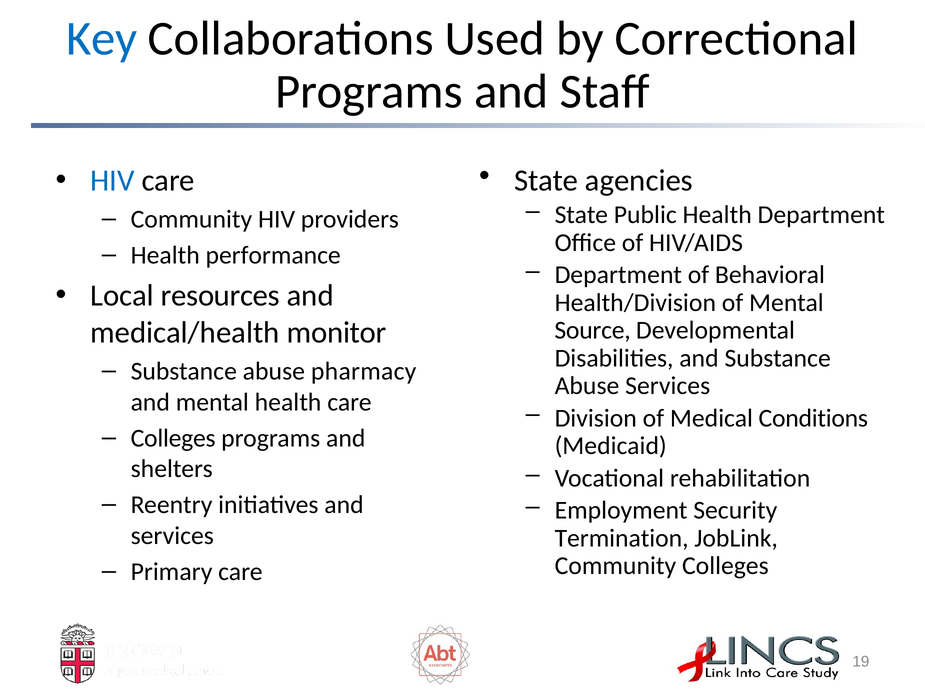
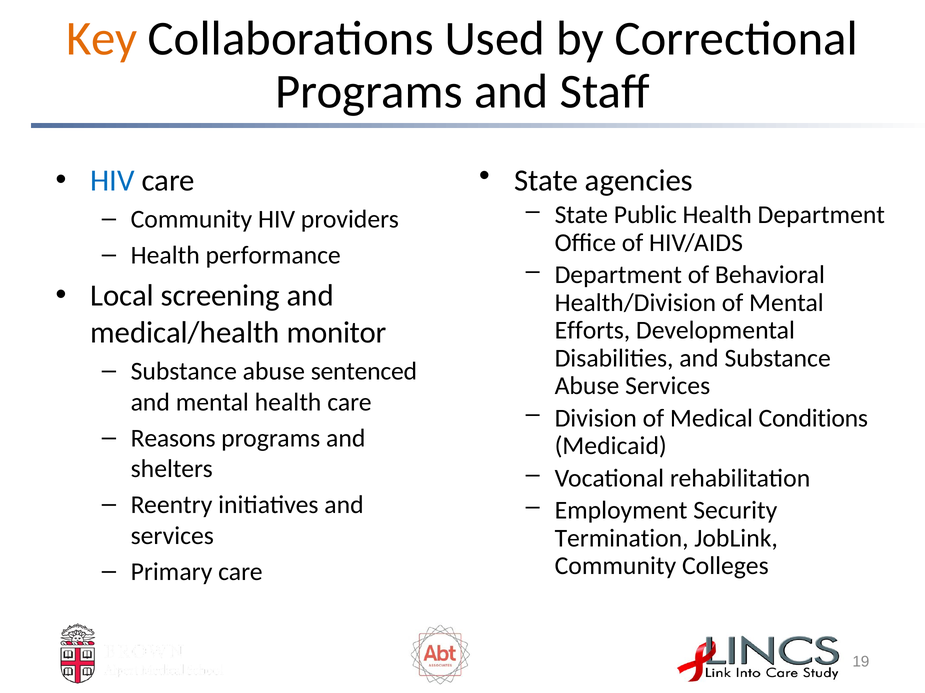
Key colour: blue -> orange
resources: resources -> screening
Source: Source -> Efforts
pharmacy: pharmacy -> sentenced
Colleges at (173, 439): Colleges -> Reasons
